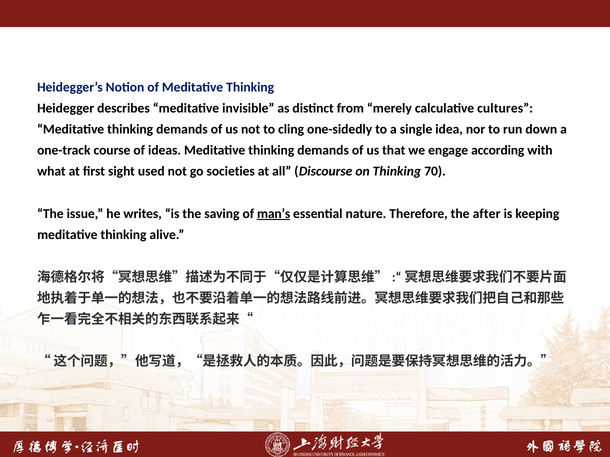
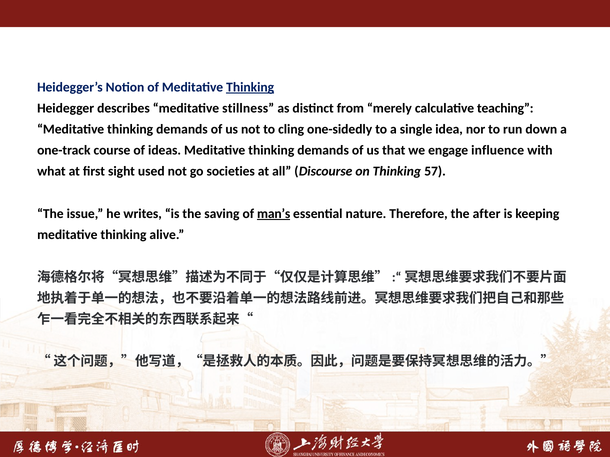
Thinking at (250, 87) underline: none -> present
invisible: invisible -> stillness
cultures: cultures -> teaching
according: according -> influence
70: 70 -> 57
